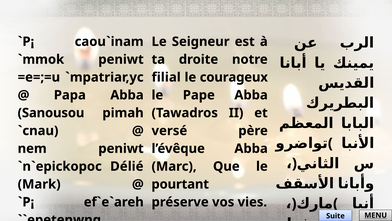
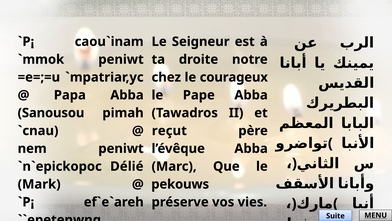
filial: filial -> chez
versé: versé -> reçut
pourtant: pourtant -> pekouws
